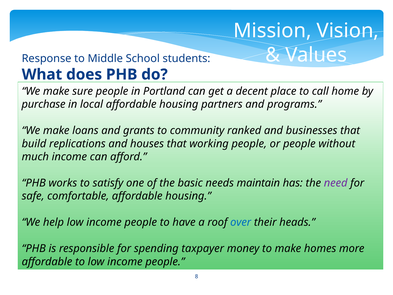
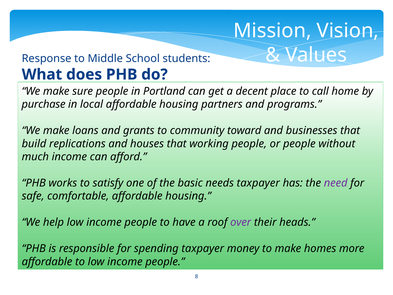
ranked: ranked -> toward
needs maintain: maintain -> taxpayer
over colour: blue -> purple
